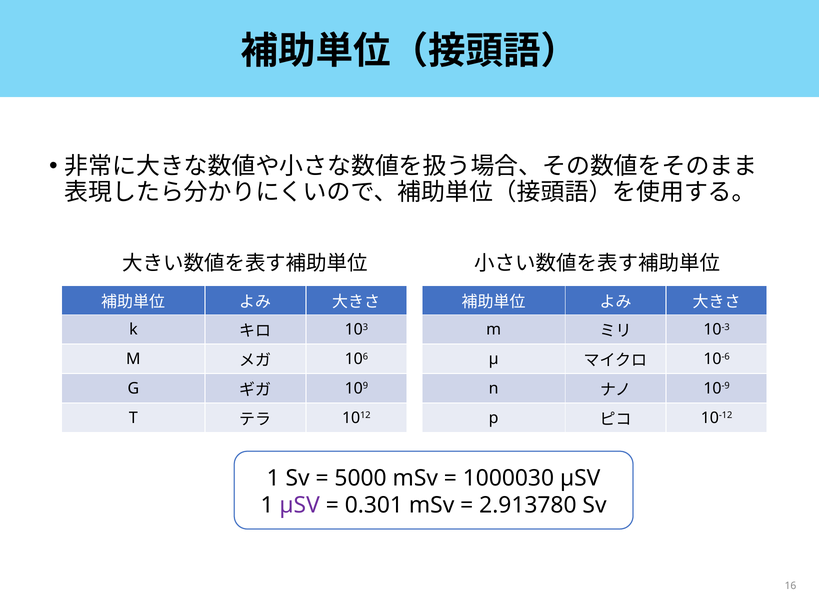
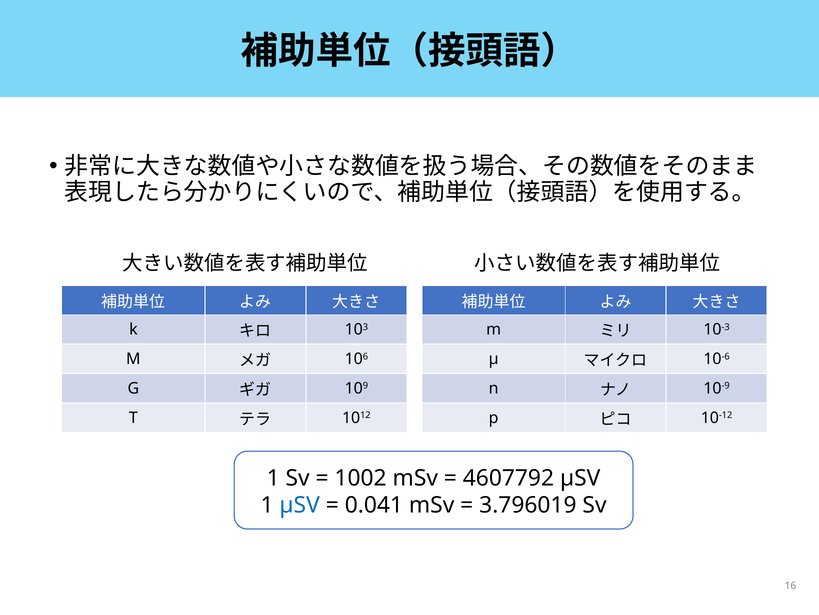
5000: 5000 -> 1002
1000030: 1000030 -> 4607792
µSV at (300, 505) colour: purple -> blue
0.301: 0.301 -> 0.041
2.913780: 2.913780 -> 3.796019
